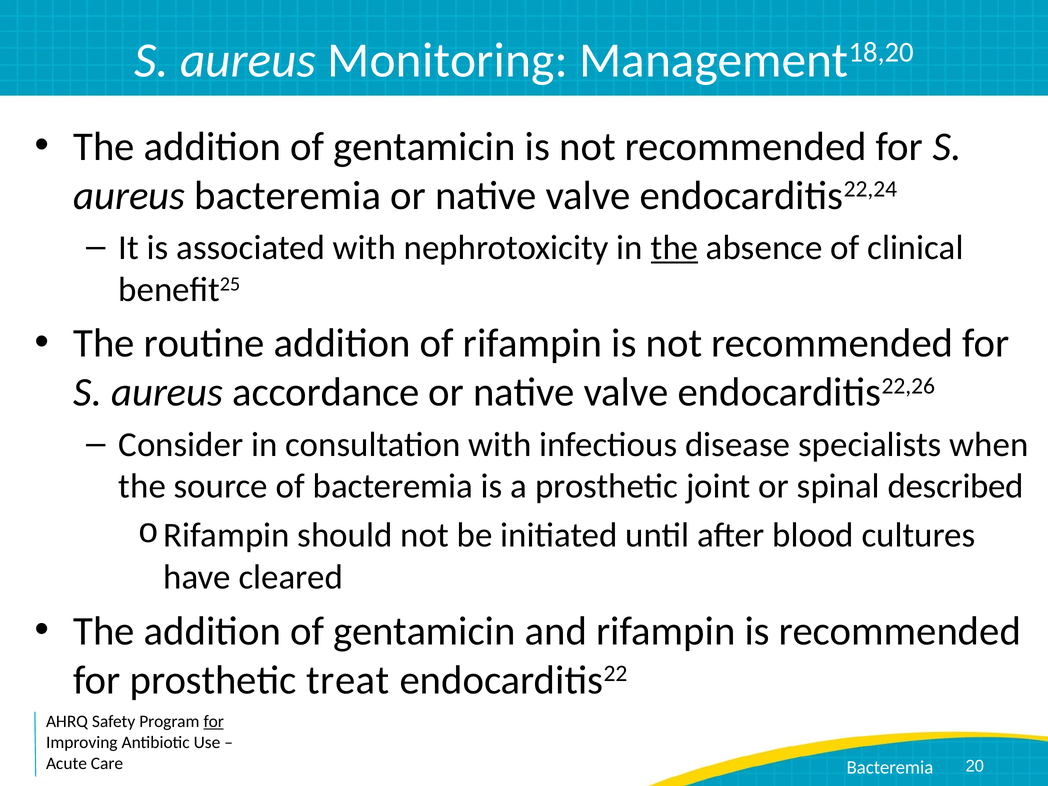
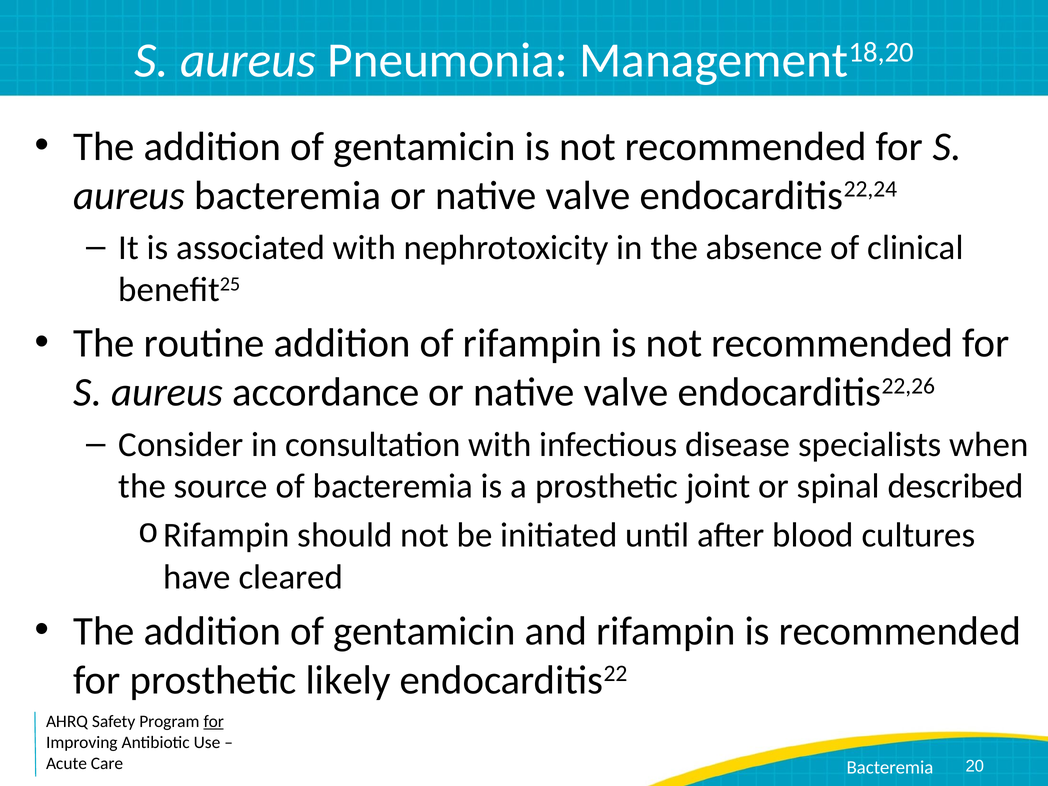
Monitoring: Monitoring -> Pneumonia
the at (675, 248) underline: present -> none
treat: treat -> likely
